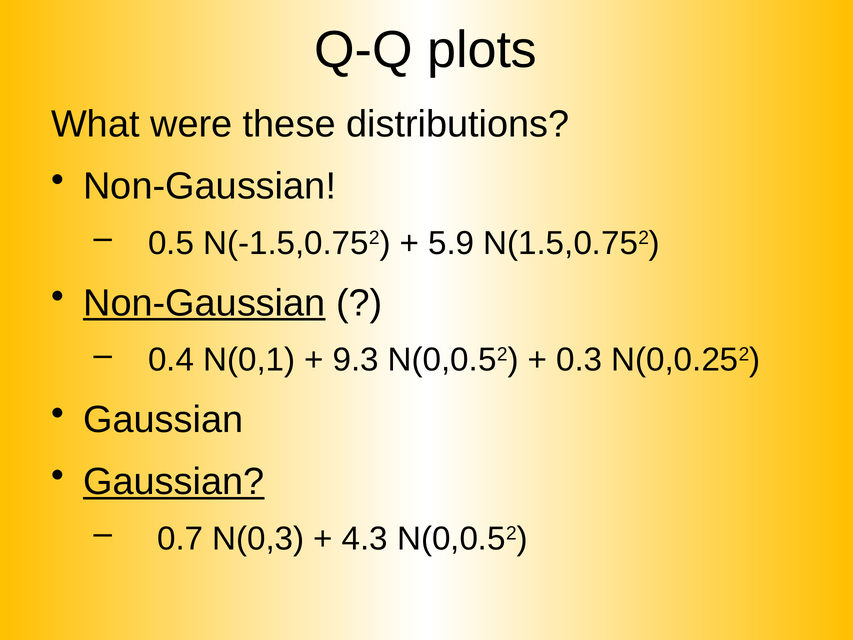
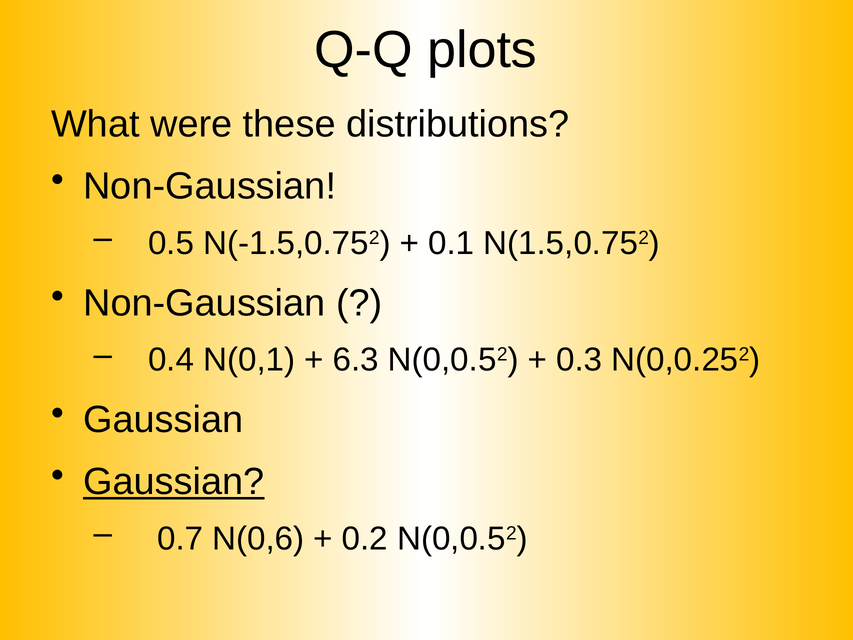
5.9: 5.9 -> 0.1
Non-Gaussian at (204, 303) underline: present -> none
9.3: 9.3 -> 6.3
N(0,3: N(0,3 -> N(0,6
4.3: 4.3 -> 0.2
